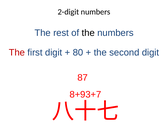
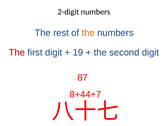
the at (88, 33) colour: black -> orange
80: 80 -> 19
8+93+7: 8+93+7 -> 8+44+7
